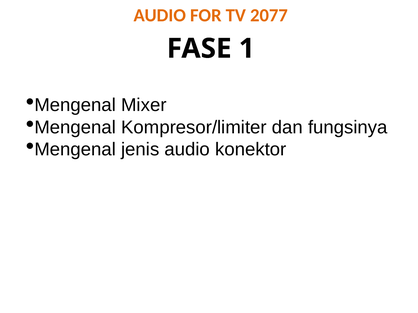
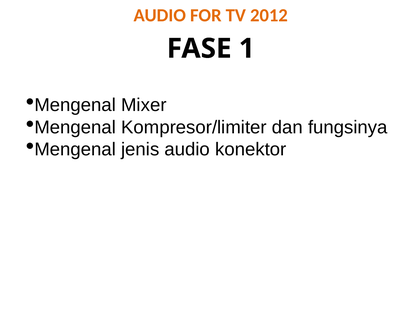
2077: 2077 -> 2012
